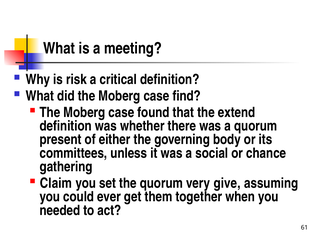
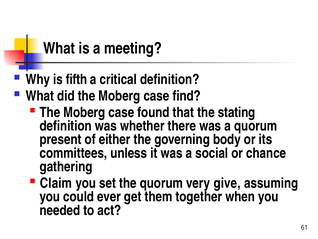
risk: risk -> fifth
extend: extend -> stating
